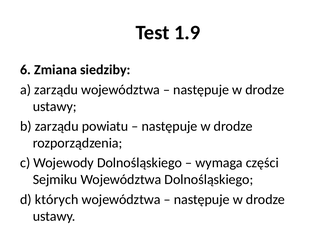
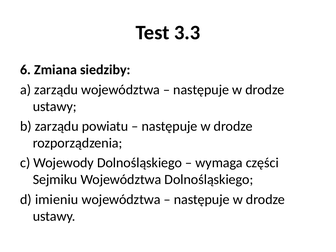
1.9: 1.9 -> 3.3
których: których -> imieniu
